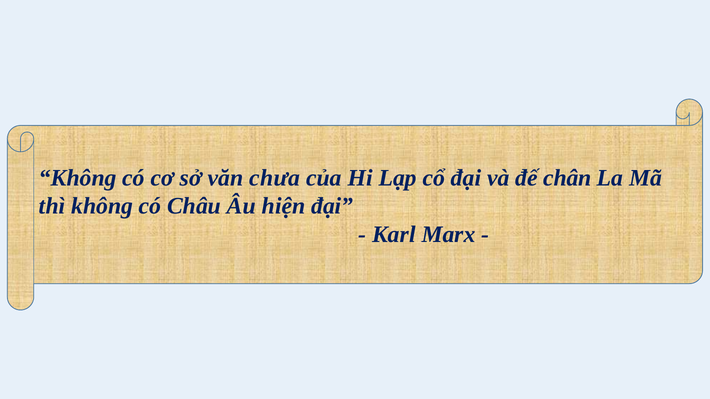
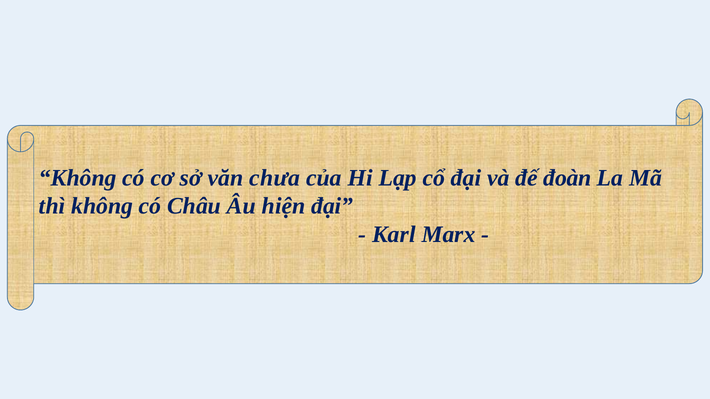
chân: chân -> đoàn
